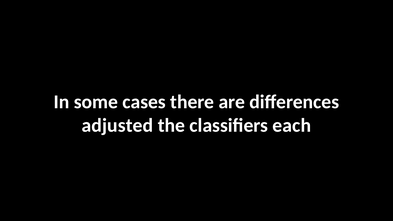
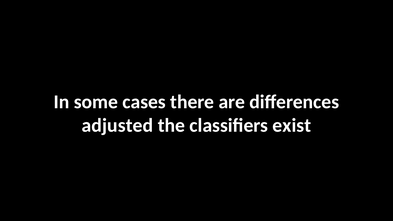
each: each -> exist
